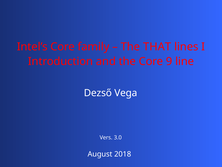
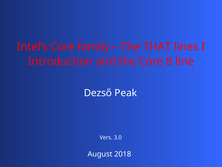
9: 9 -> 8
Vega: Vega -> Peak
